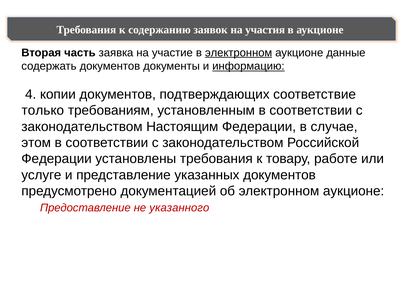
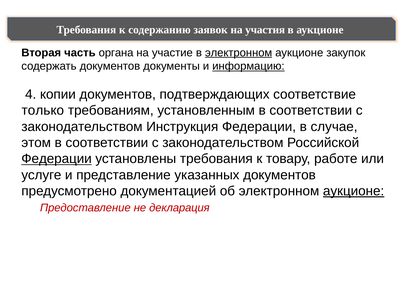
заявка: заявка -> органа
данные: данные -> закупок
Настоящим: Настоящим -> Инструкция
Федерации at (57, 159) underline: none -> present
аукционе at (354, 191) underline: none -> present
указанного: указанного -> декларация
